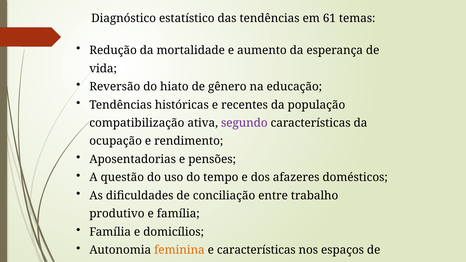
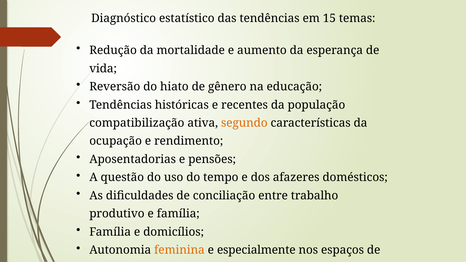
61: 61 -> 15
segundo colour: purple -> orange
e características: características -> especialmente
